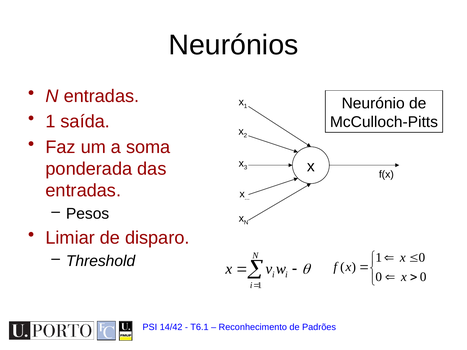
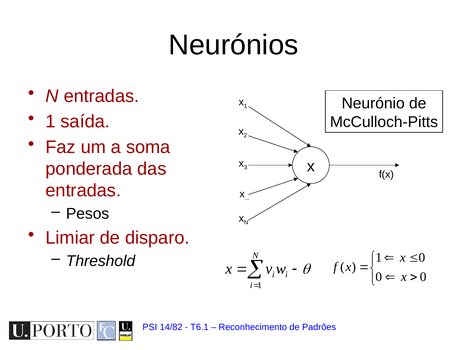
14/42: 14/42 -> 14/82
